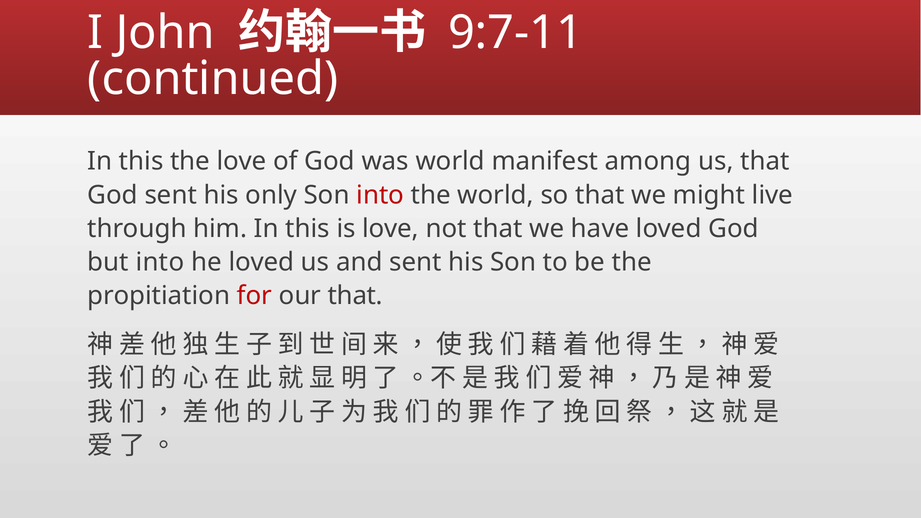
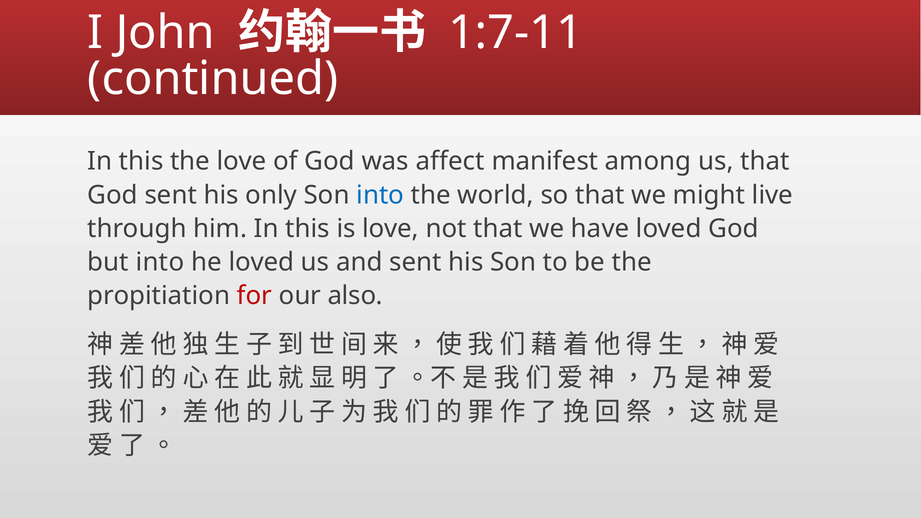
9:7-11: 9:7-11 -> 1:7-11
was world: world -> affect
into at (380, 195) colour: red -> blue
our that: that -> also
